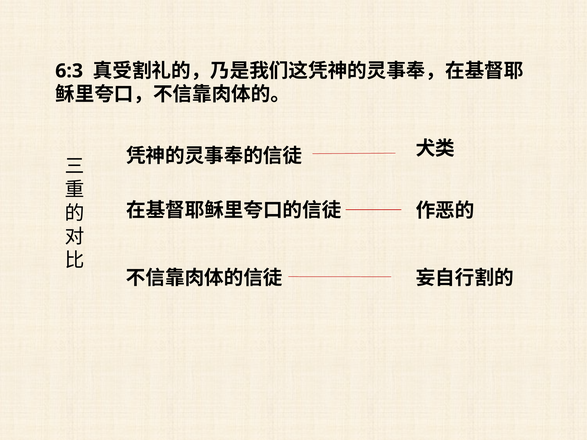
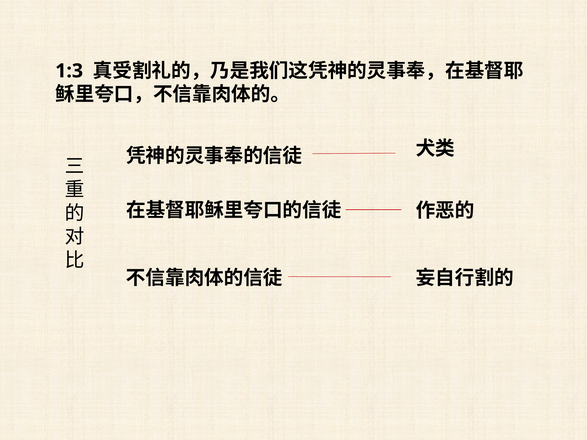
6:3: 6:3 -> 1:3
